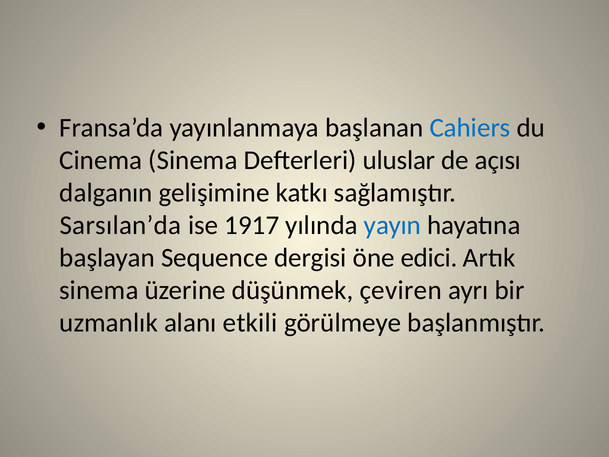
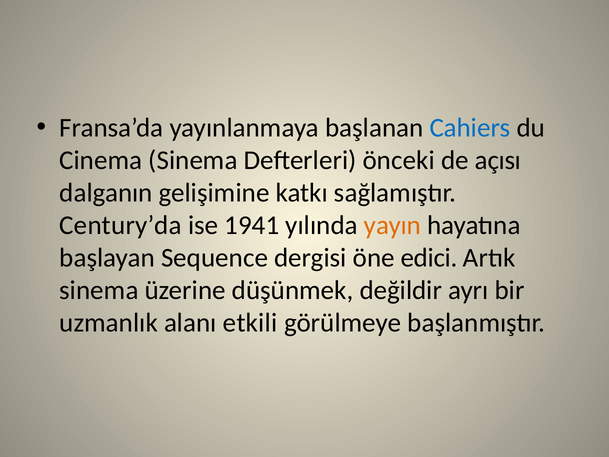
uluslar: uluslar -> önceki
Sarsılan’da: Sarsılan’da -> Century’da
1917: 1917 -> 1941
yayın colour: blue -> orange
çeviren: çeviren -> değildir
